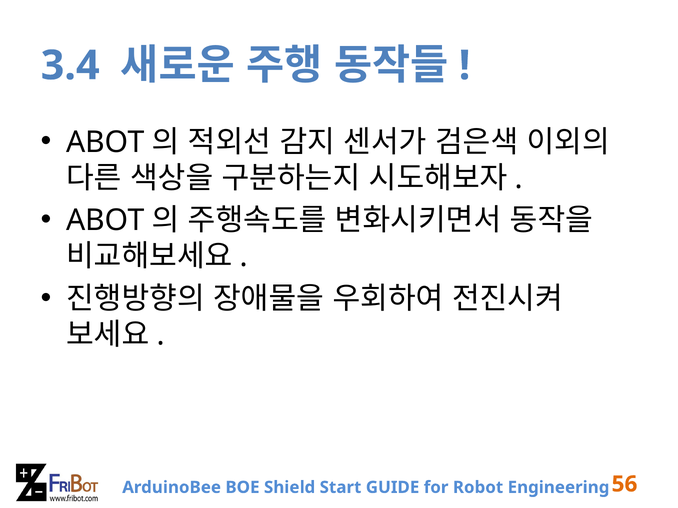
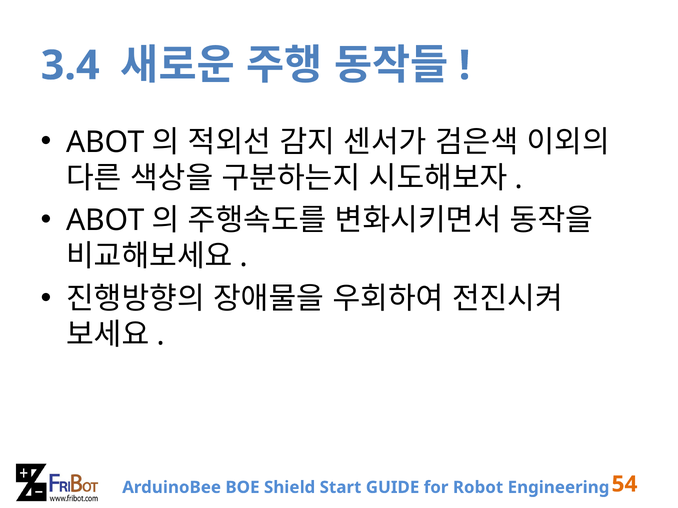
56: 56 -> 54
